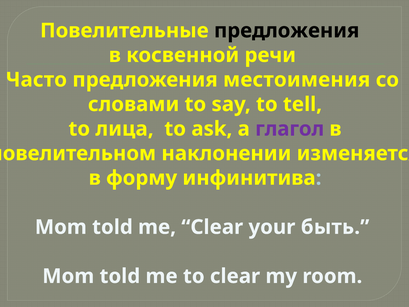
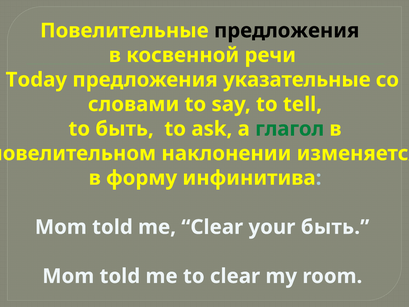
Часто: Часто -> Today
местоимения: местоимения -> указательные
to лица: лица -> быть
глагол colour: purple -> green
